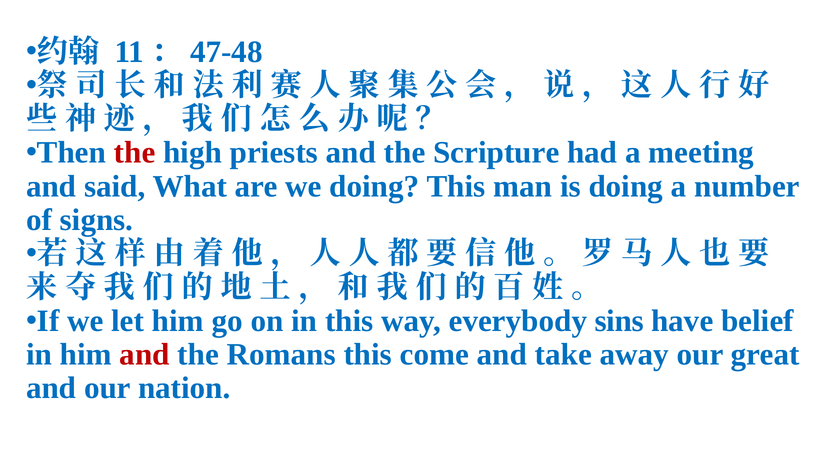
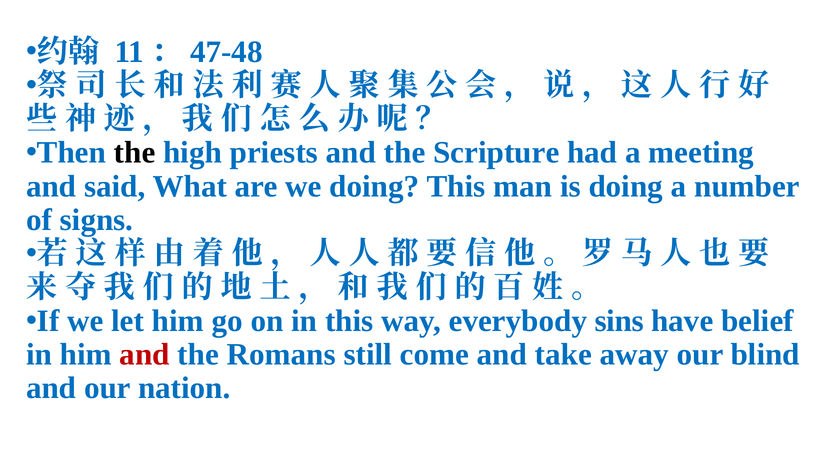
the at (135, 153) colour: red -> black
Romans this: this -> still
great: great -> blind
